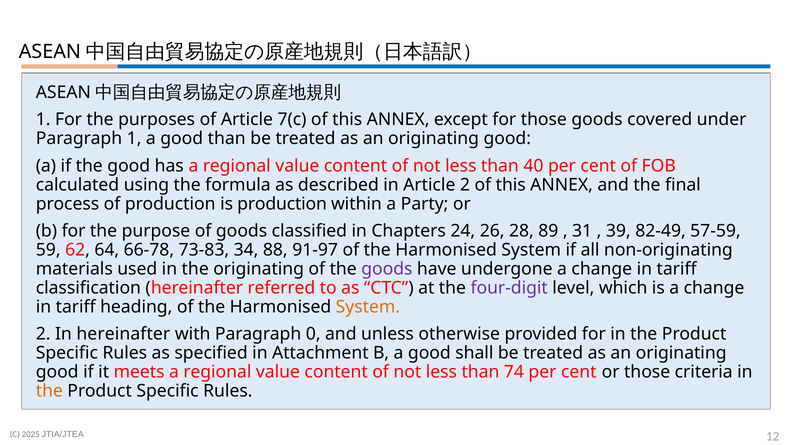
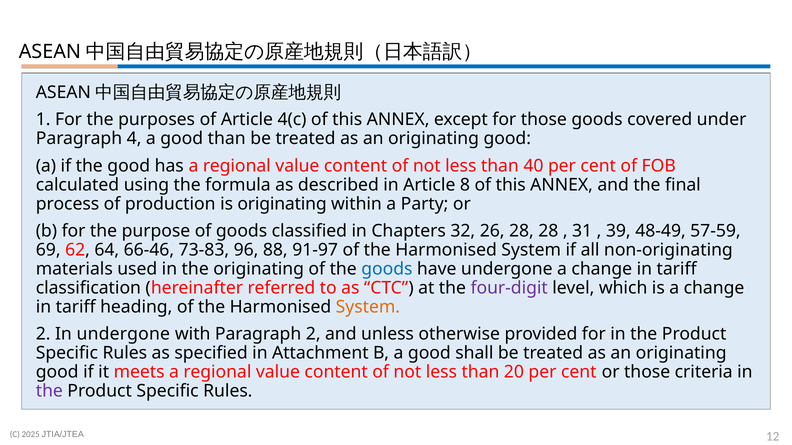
7(c: 7(c -> 4(c
Paragraph 1: 1 -> 4
Article 2: 2 -> 8
is production: production -> originating
24: 24 -> 32
28 89: 89 -> 28
82-49: 82-49 -> 48-49
59: 59 -> 69
66-78: 66-78 -> 66-46
34: 34 -> 96
goods at (387, 269) colour: purple -> blue
In hereinafter: hereinafter -> undergone
Paragraph 0: 0 -> 2
74: 74 -> 20
the at (49, 391) colour: orange -> purple
